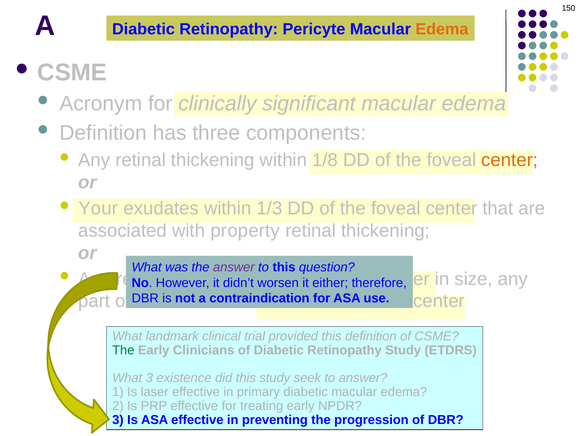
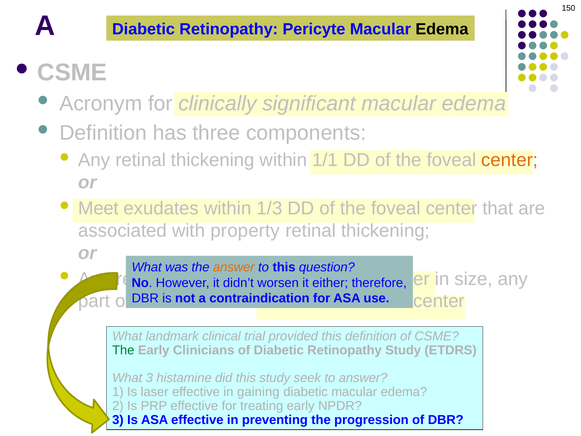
Edema at (442, 29) colour: orange -> black
1/8: 1/8 -> 1/1
Your: Your -> Meet
answer at (234, 267) colour: purple -> orange
existence: existence -> histamine
primary: primary -> gaining
